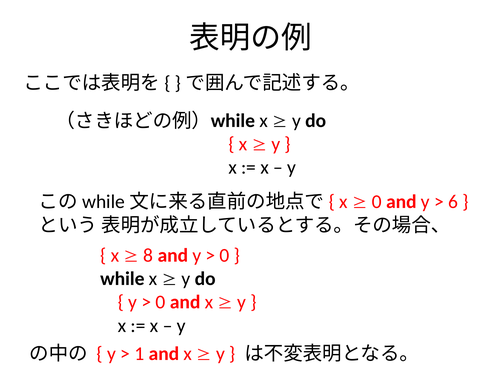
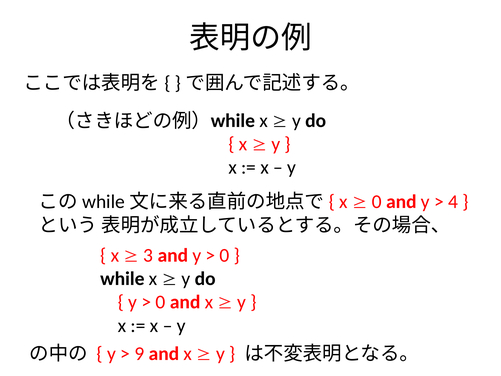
6: 6 -> 4
8: 8 -> 3
1: 1 -> 9
